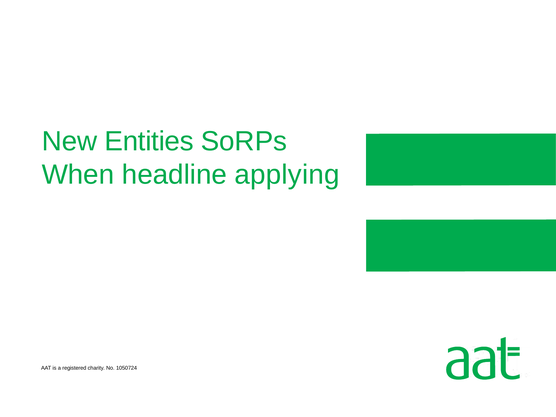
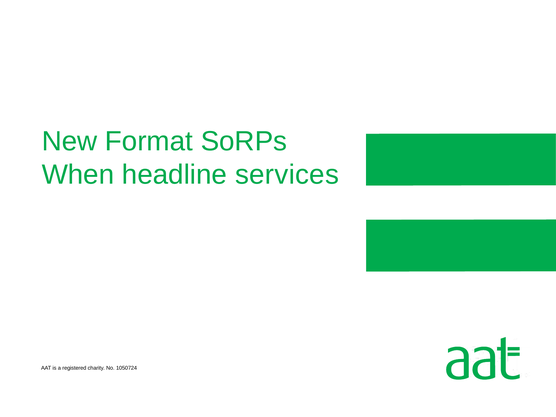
Entities: Entities -> Format
applying: applying -> services
